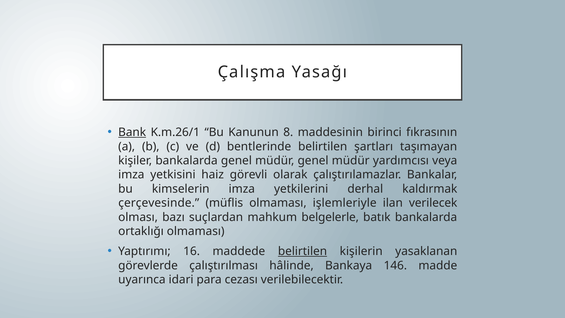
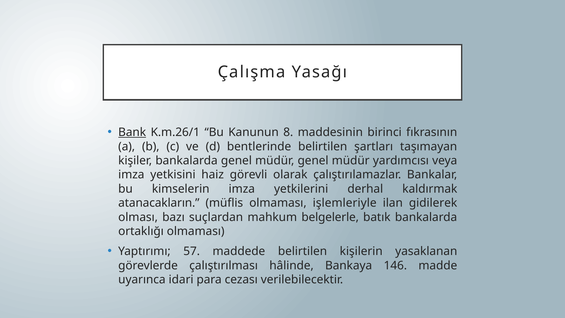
çerçevesinde: çerçevesinde -> atanacakların
verilecek: verilecek -> gidilerek
16: 16 -> 57
belirtilen at (303, 251) underline: present -> none
